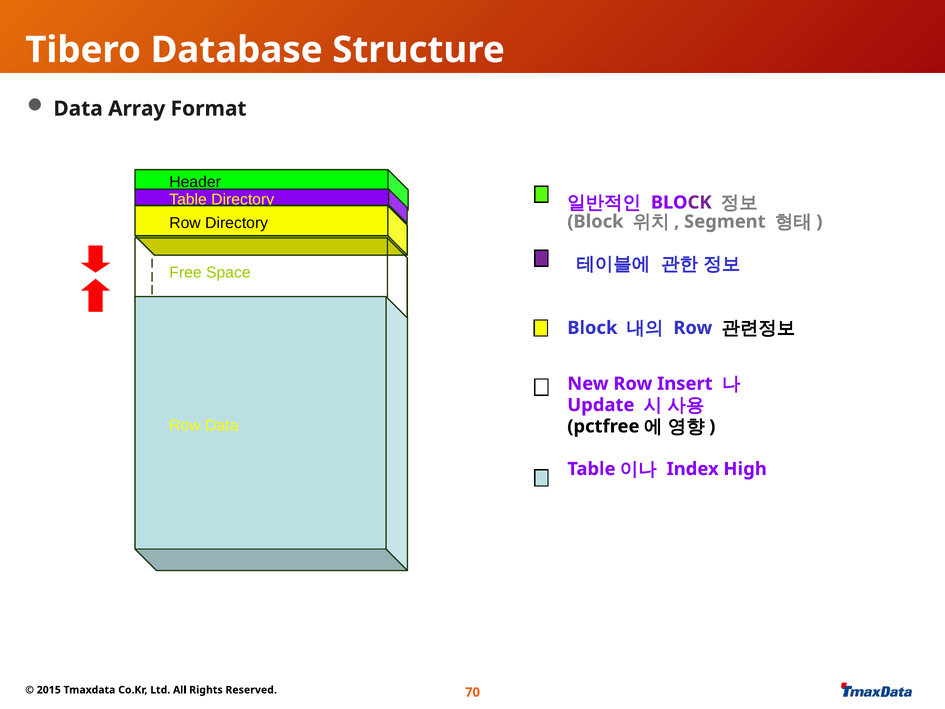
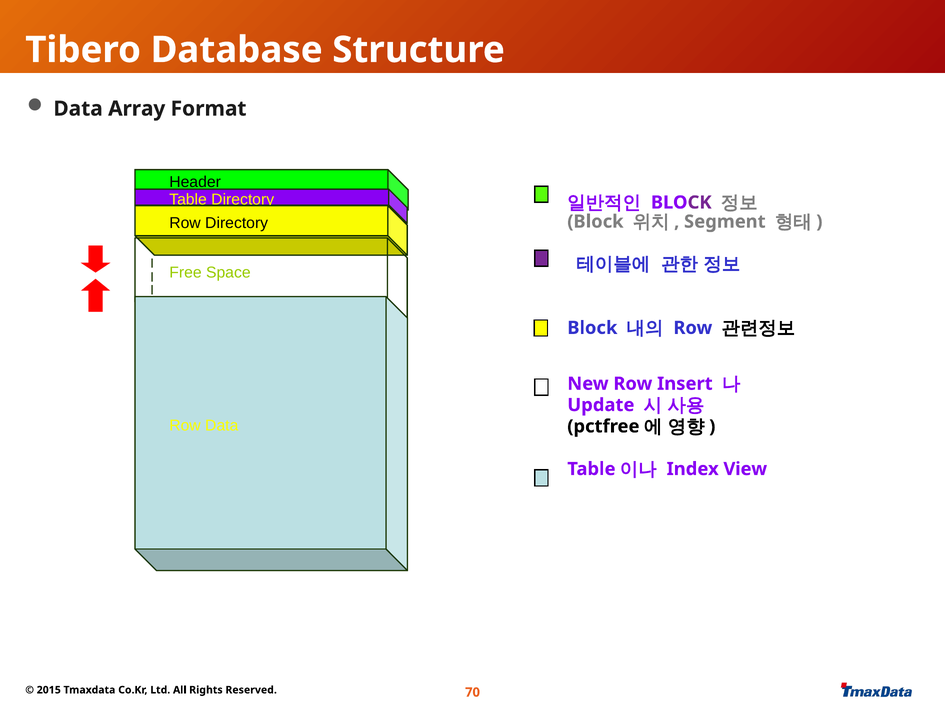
High: High -> View
